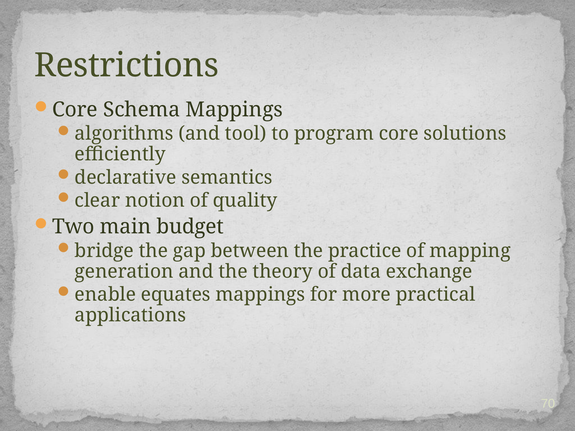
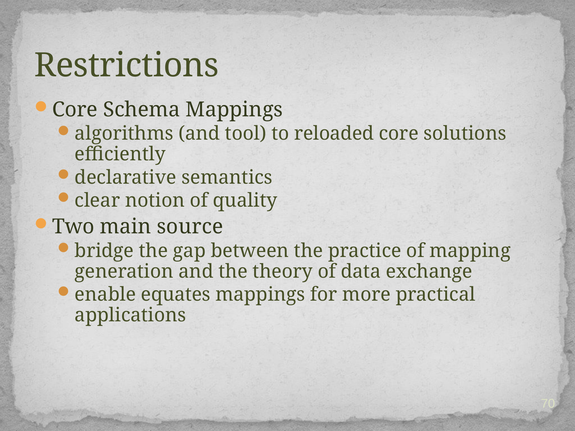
program: program -> reloaded
budget: budget -> source
